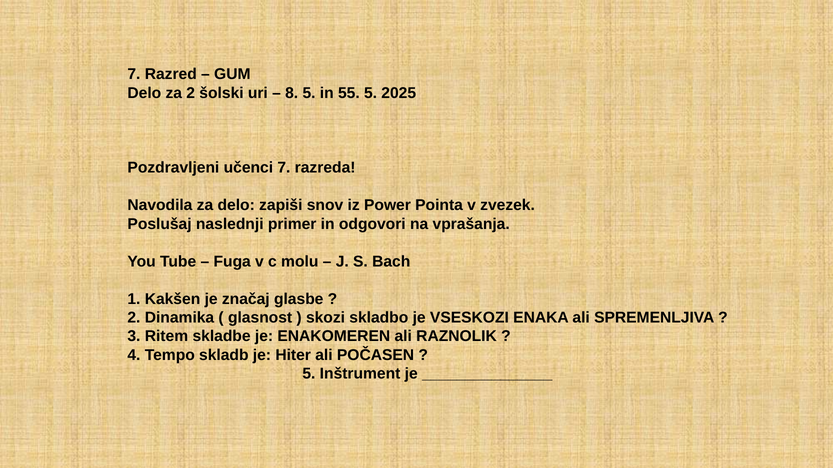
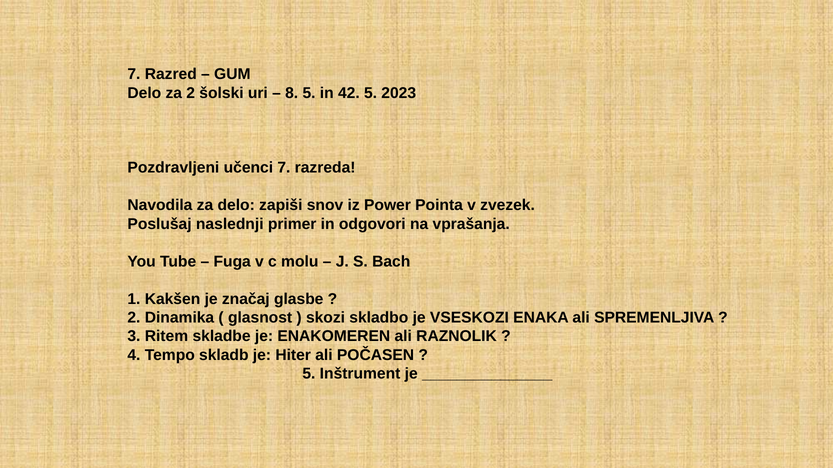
55: 55 -> 42
2025: 2025 -> 2023
